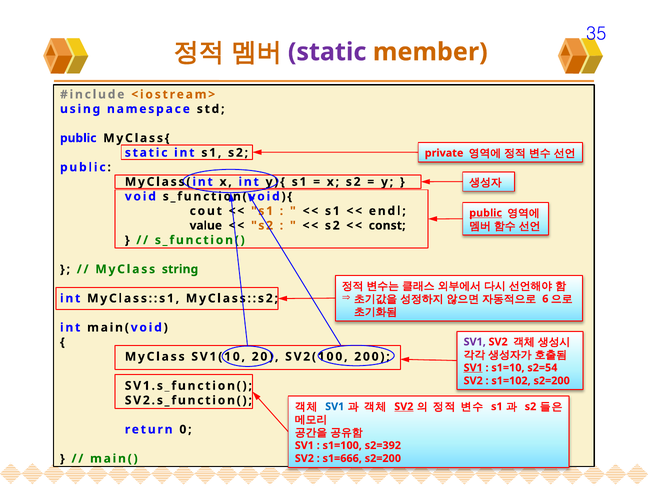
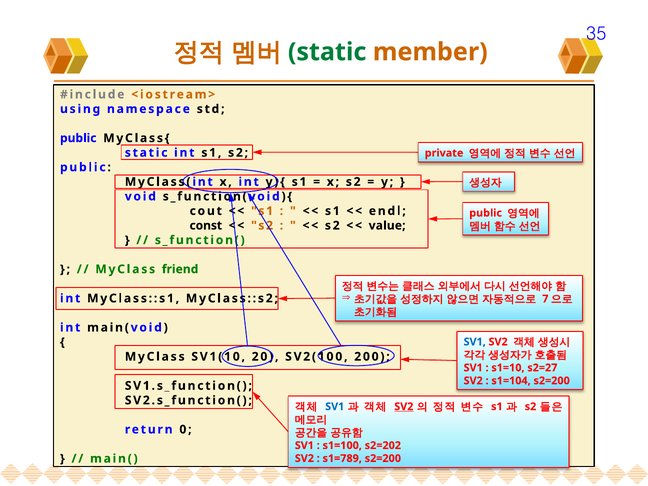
static at (327, 52) colour: purple -> green
public at (486, 213) underline: present -> none
value: value -> const
const: const -> value
string: string -> friend
6: 6 -> 7
SV1 at (475, 342) colour: purple -> blue
SV1 at (473, 368) underline: present -> none
s2=54: s2=54 -> s2=27
s1=102: s1=102 -> s1=104
s2=392: s2=392 -> s2=202
s1=666: s1=666 -> s1=789
